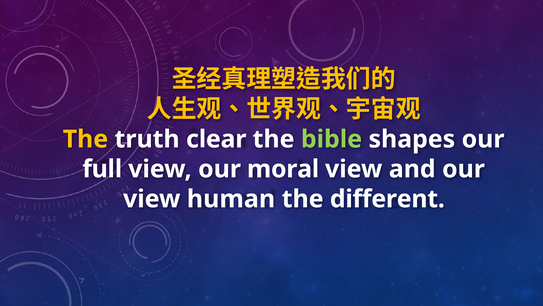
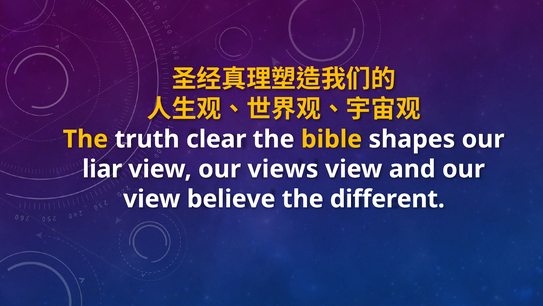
bible colour: light green -> yellow
full: full -> liar
moral: moral -> views
human: human -> believe
